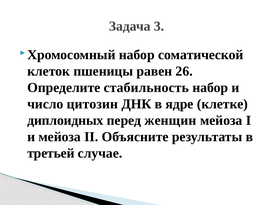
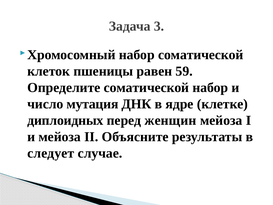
26: 26 -> 59
Определите стабильность: стабильность -> соматической
цитозин: цитозин -> мутация
третьей: третьей -> следует
